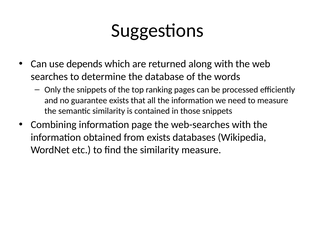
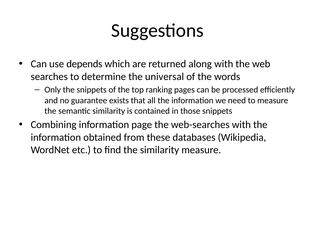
database: database -> universal
from exists: exists -> these
